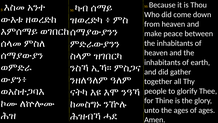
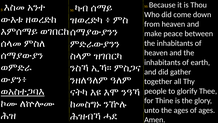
ወአስተጋባእ underline: none -> present
